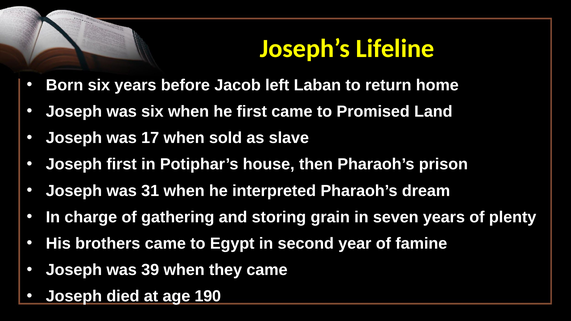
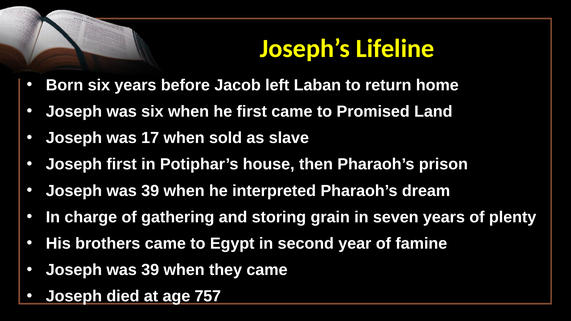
31 at (150, 191): 31 -> 39
190: 190 -> 757
